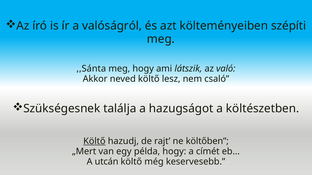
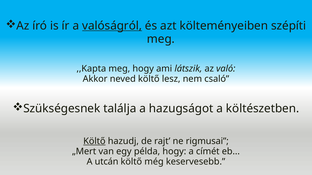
valóságról underline: none -> present
,,Sánta: ,,Sánta -> ,,Kapta
költőben: költőben -> rigmusai
